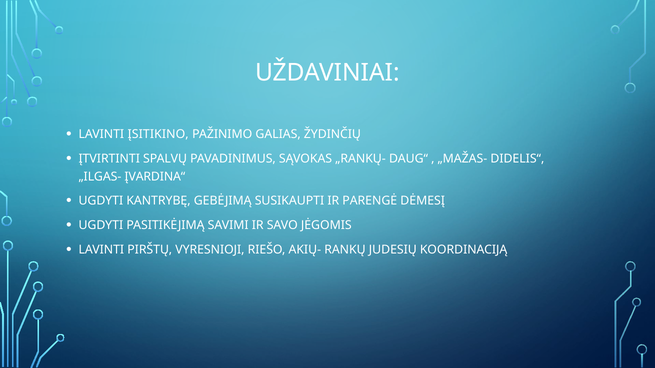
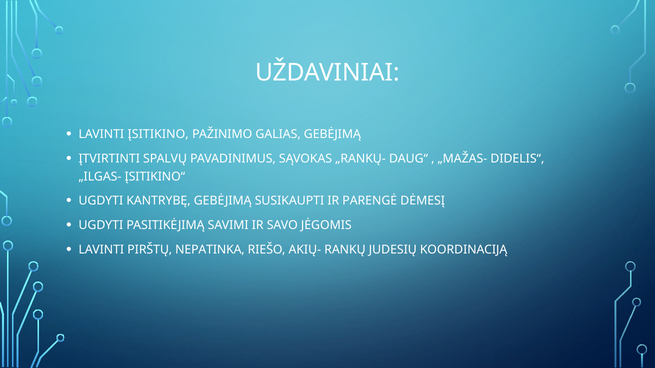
GALIAS ŽYDINČIŲ: ŽYDINČIŲ -> GEBĖJIMĄ
ĮVARDINA“: ĮVARDINA“ -> ĮSITIKINO“
VYRESNIOJI: VYRESNIOJI -> NEPATINKA
